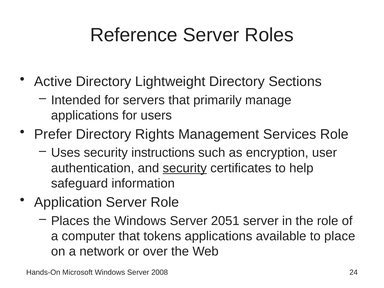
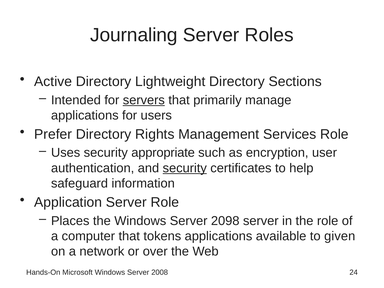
Reference: Reference -> Journaling
servers underline: none -> present
instructions: instructions -> appropriate
2051: 2051 -> 2098
place: place -> given
